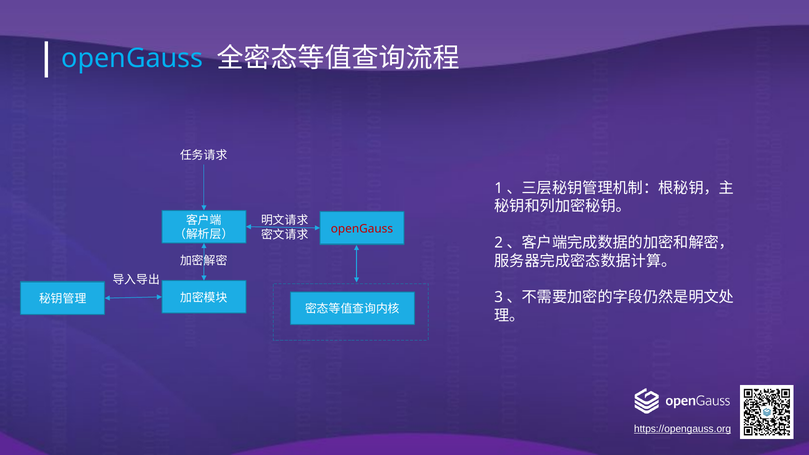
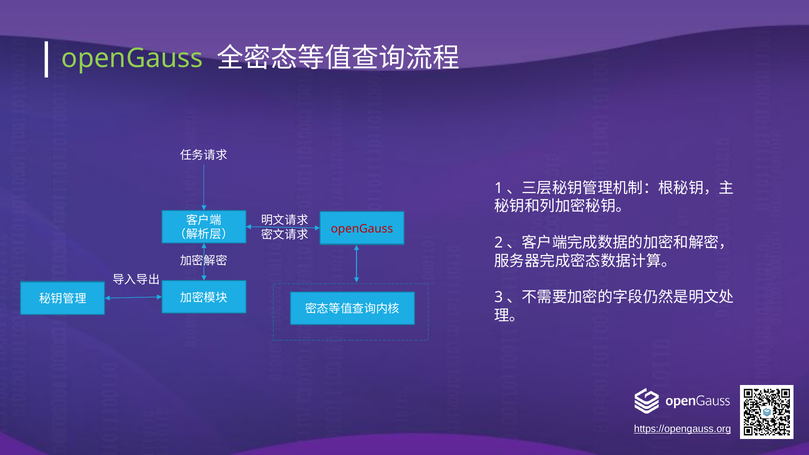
openGauss at (132, 58) colour: light blue -> light green
